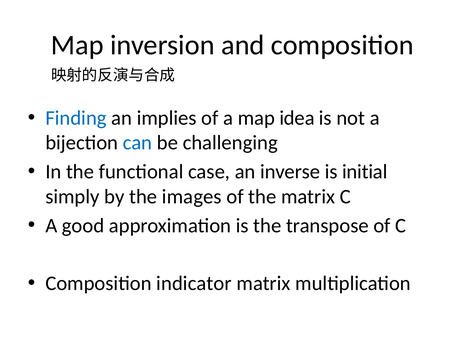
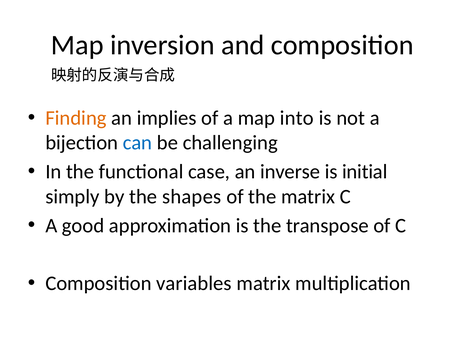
Finding colour: blue -> orange
idea: idea -> into
images: images -> shapes
indicator: indicator -> variables
